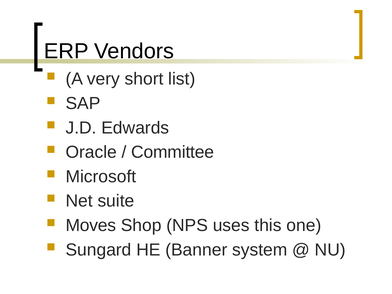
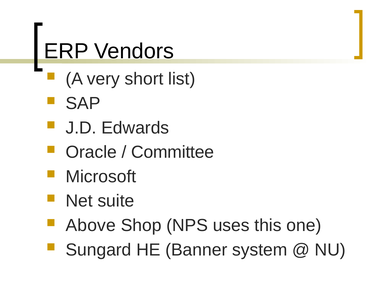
Moves: Moves -> Above
